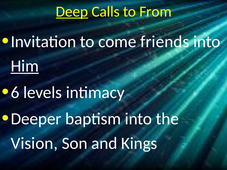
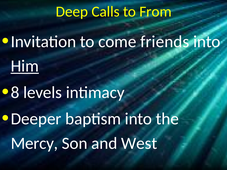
Deep underline: present -> none
6: 6 -> 8
Vision: Vision -> Mercy
Kings: Kings -> West
